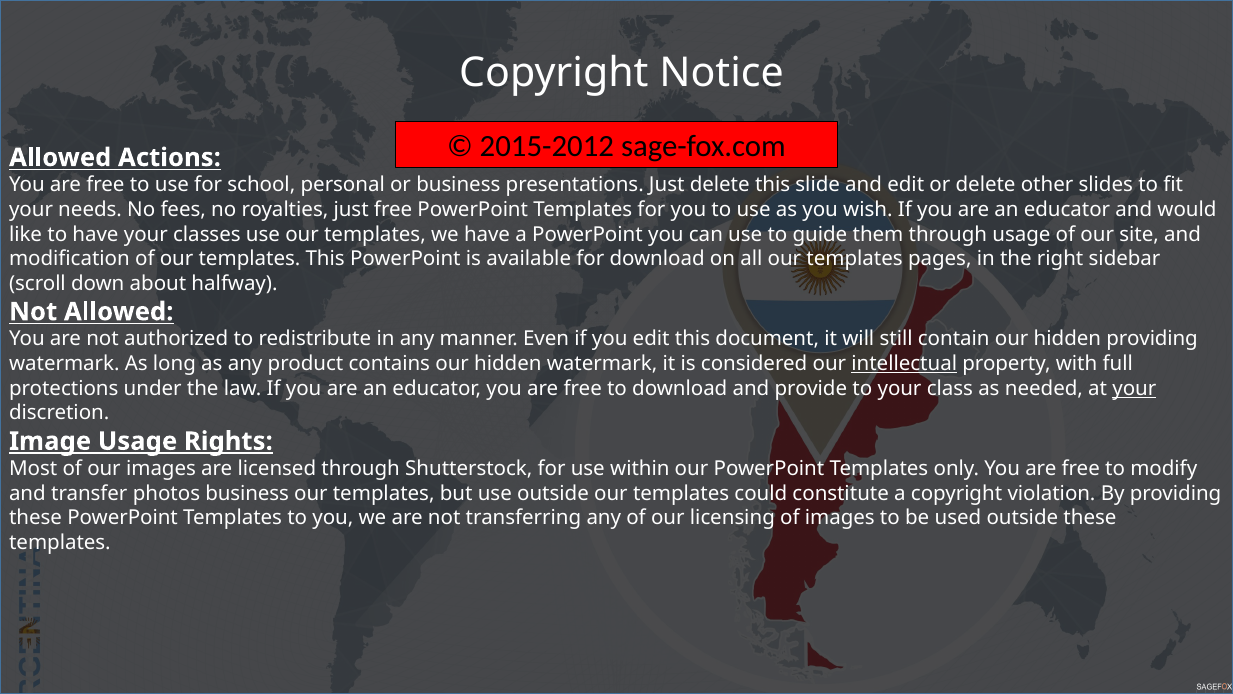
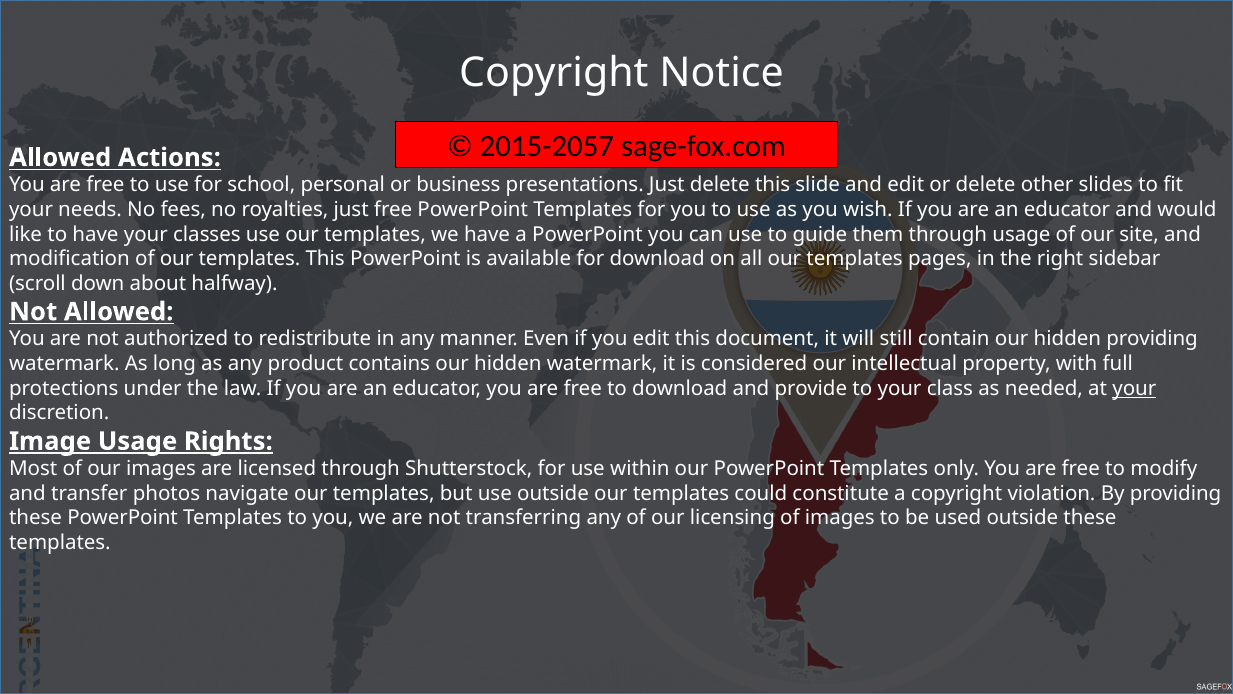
2015-2012: 2015-2012 -> 2015-2057
intellectual underline: present -> none
photos business: business -> navigate
